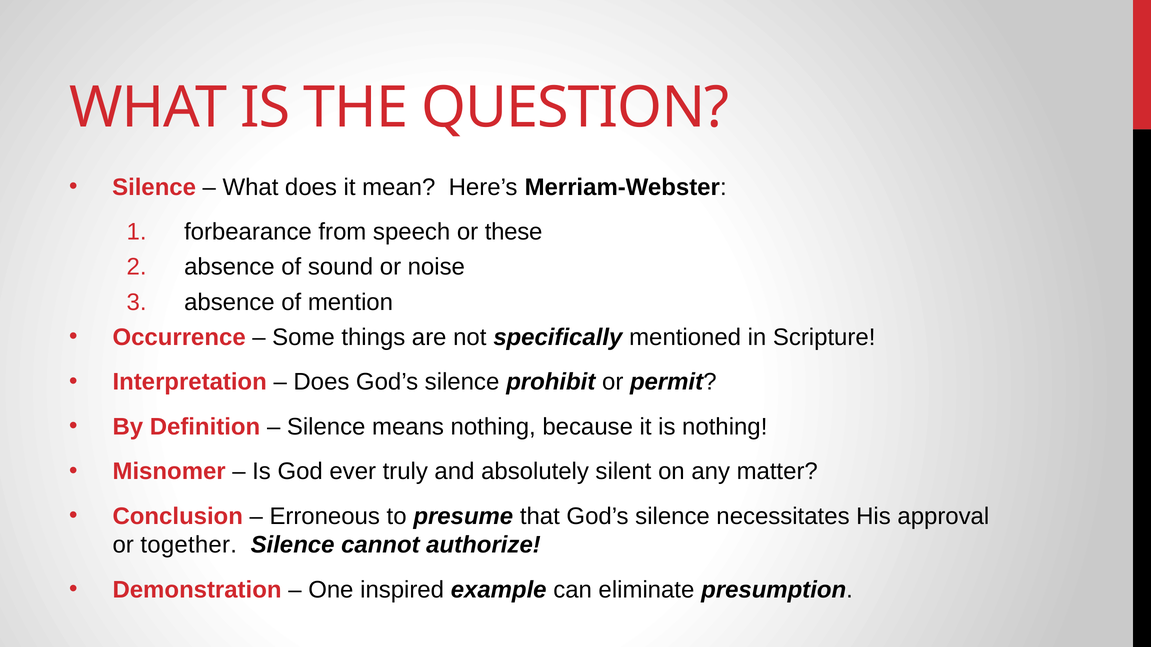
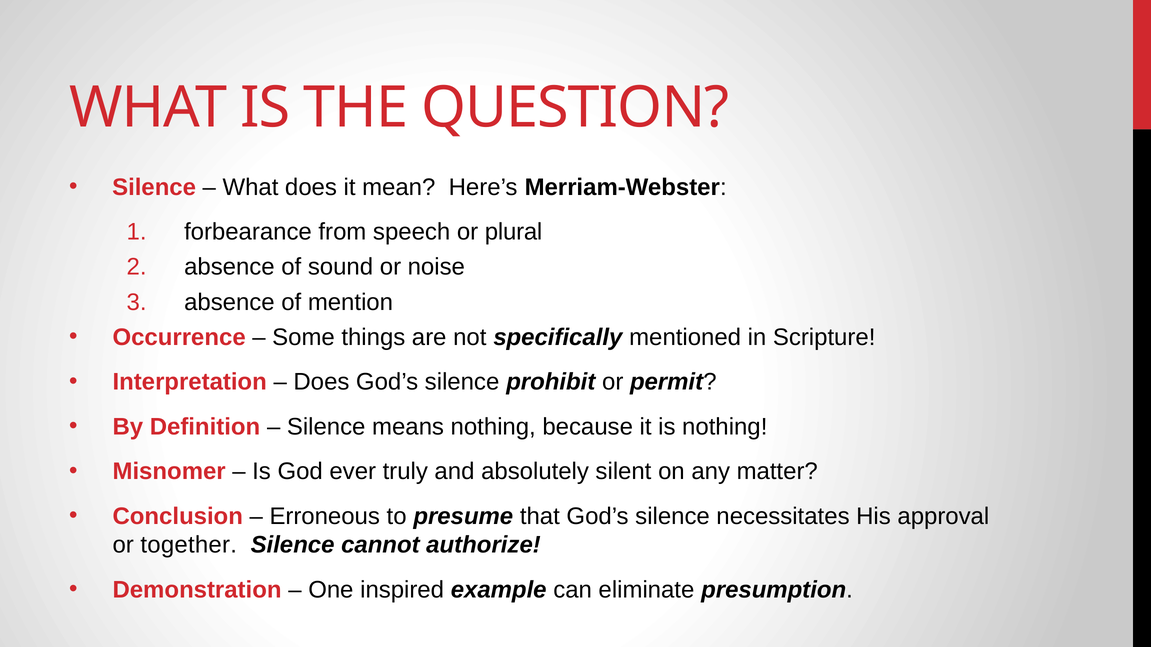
these: these -> plural
